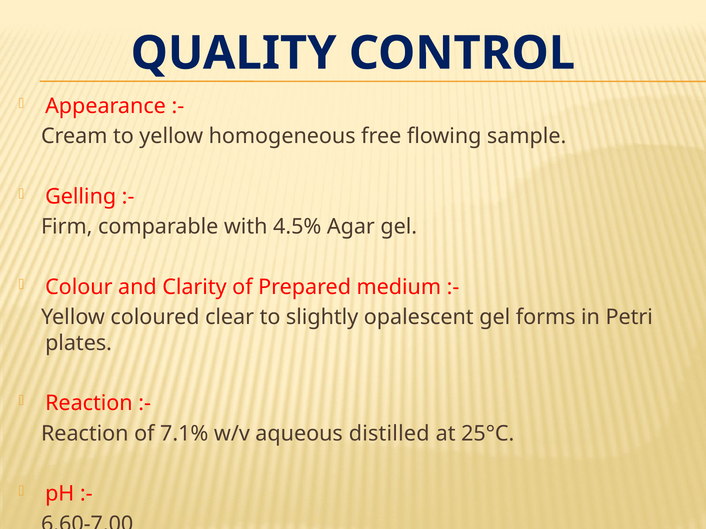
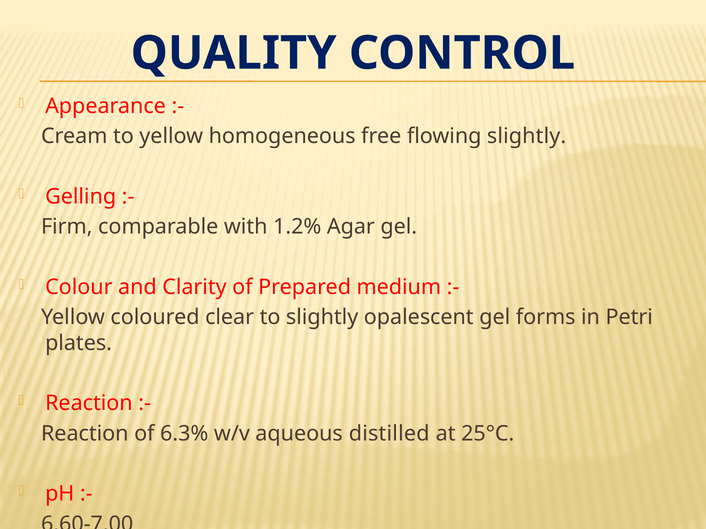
flowing sample: sample -> slightly
4.5%: 4.5% -> 1.2%
7.1%: 7.1% -> 6.3%
